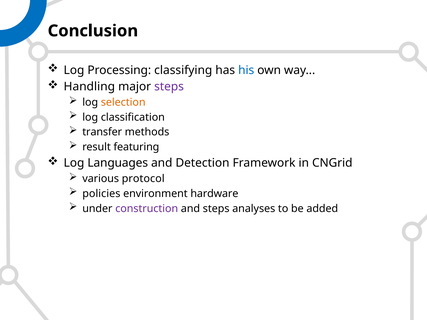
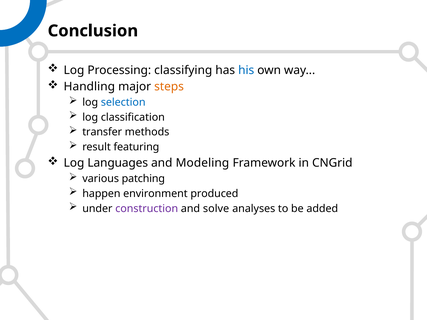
steps at (169, 87) colour: purple -> orange
selection colour: orange -> blue
Detection: Detection -> Modeling
protocol: protocol -> patching
policies: policies -> happen
hardware: hardware -> produced
and steps: steps -> solve
